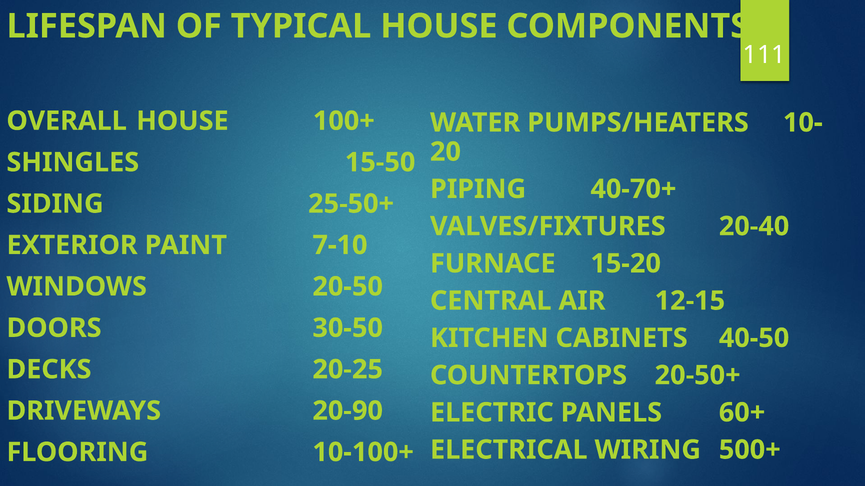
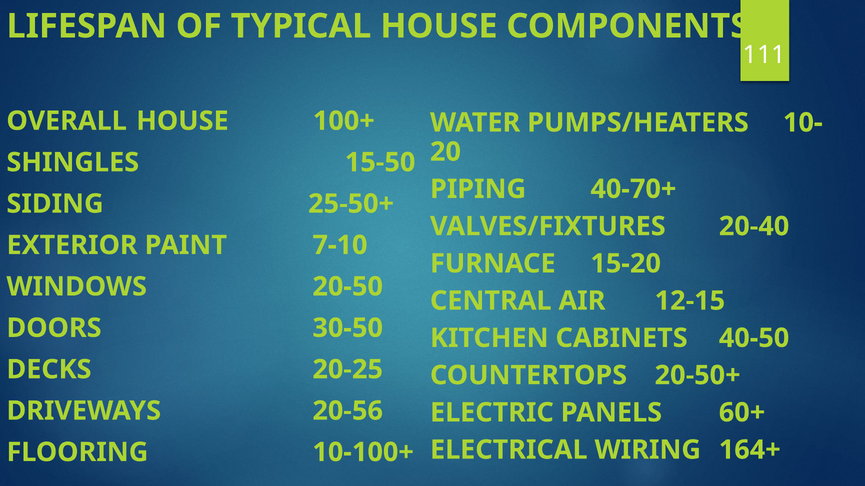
20-90: 20-90 -> 20-56
500+: 500+ -> 164+
